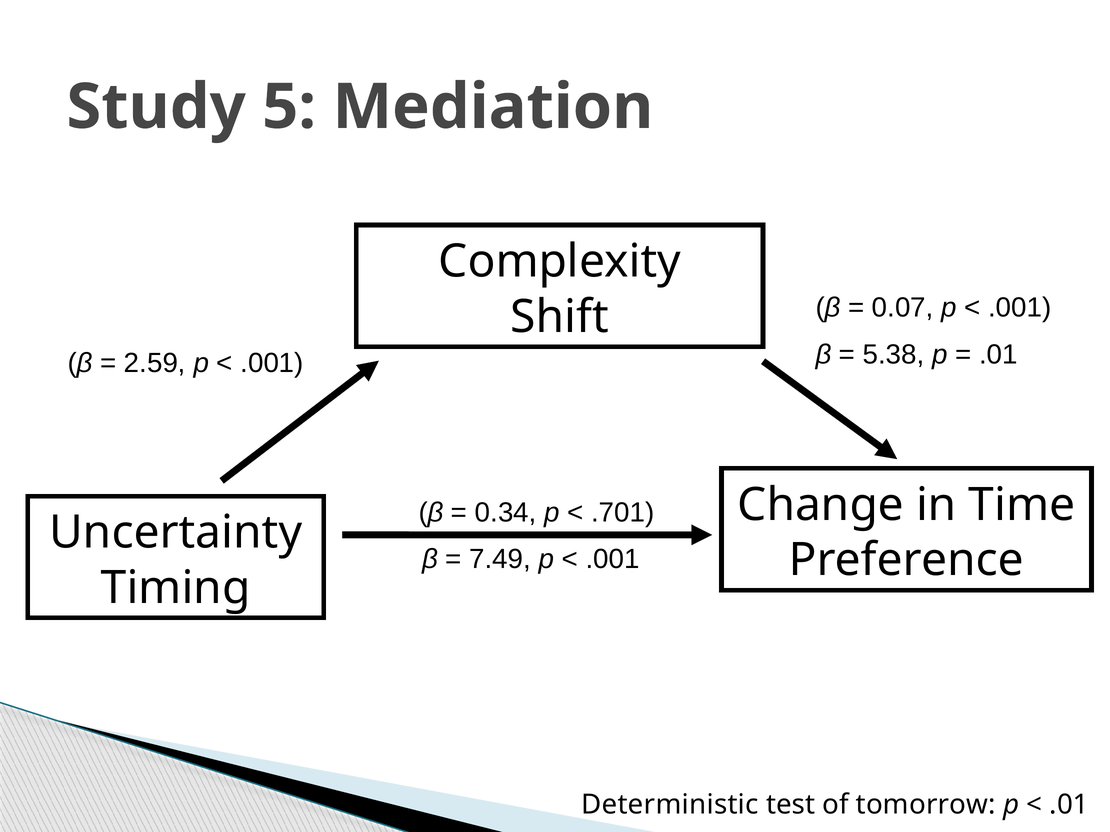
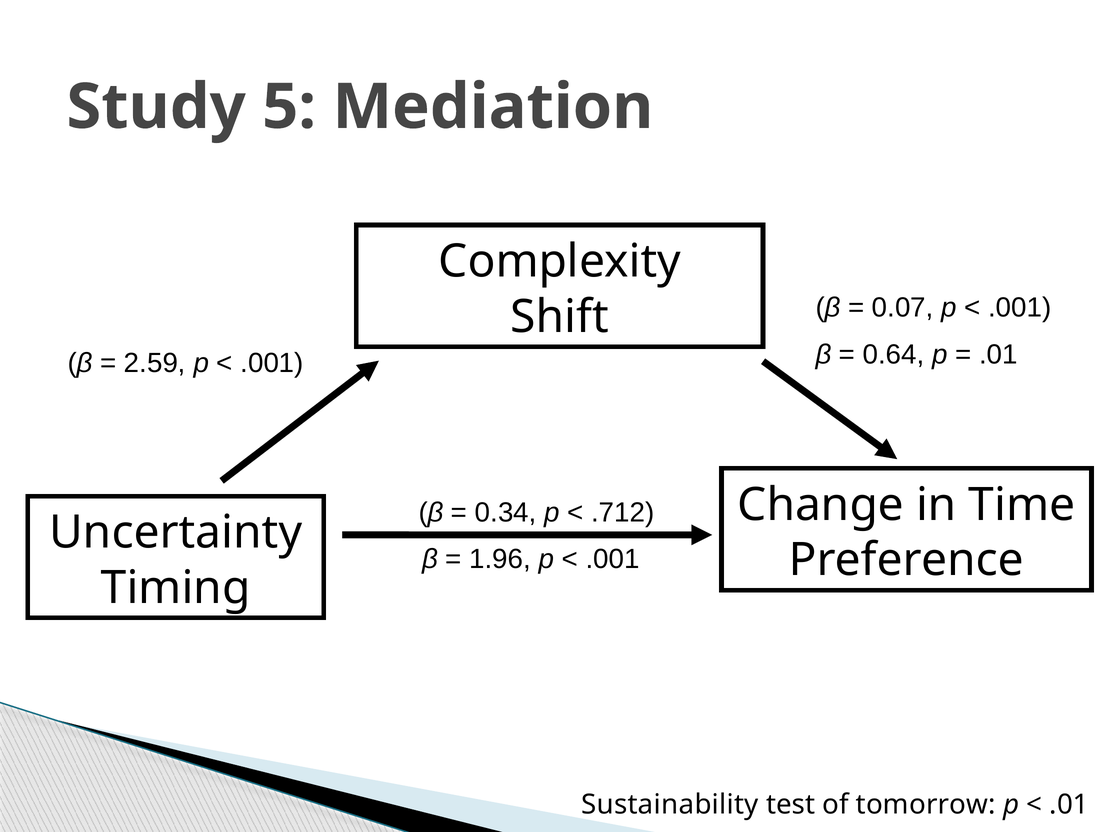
5.38: 5.38 -> 0.64
.701: .701 -> .712
7.49: 7.49 -> 1.96
Deterministic: Deterministic -> Sustainability
